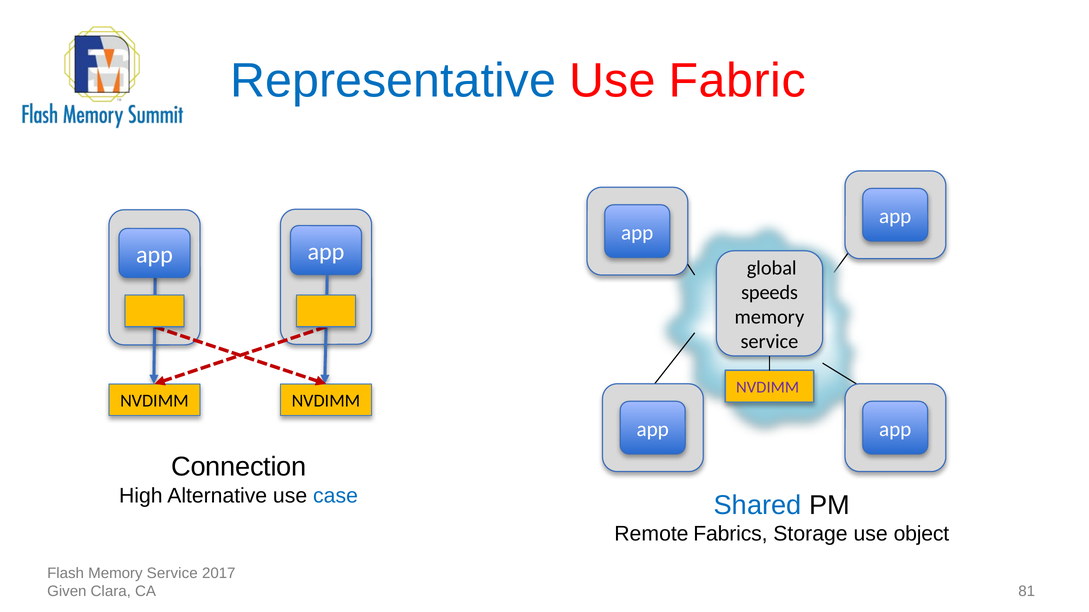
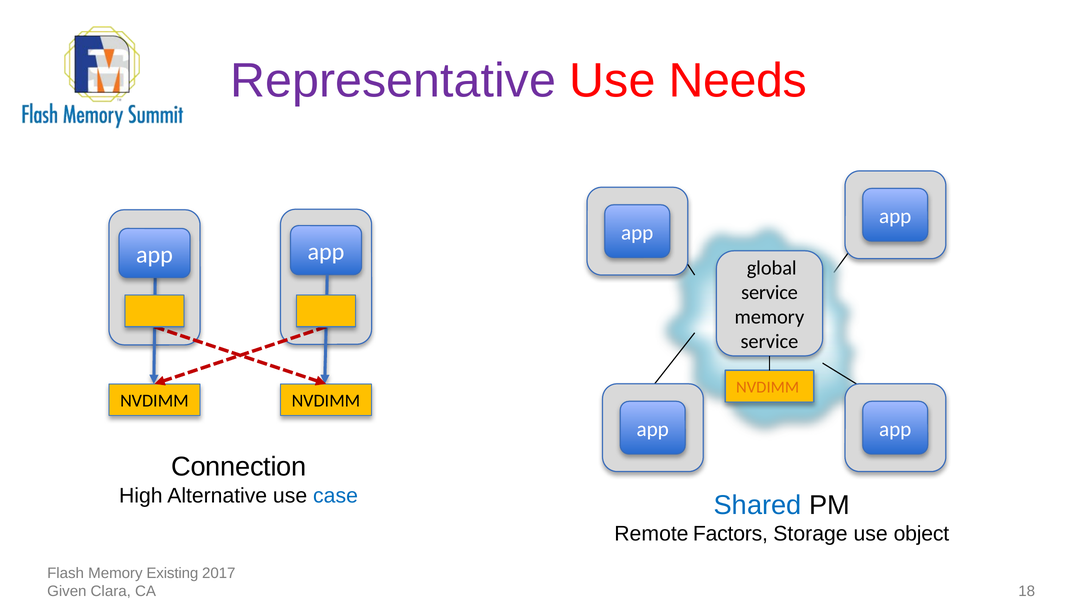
Representative colour: blue -> purple
Fabric: Fabric -> Needs
speeds at (770, 293): speeds -> service
NVDIMM at (768, 388) colour: purple -> orange
Fabrics: Fabrics -> Factors
Flash Memory Service: Service -> Existing
81: 81 -> 18
